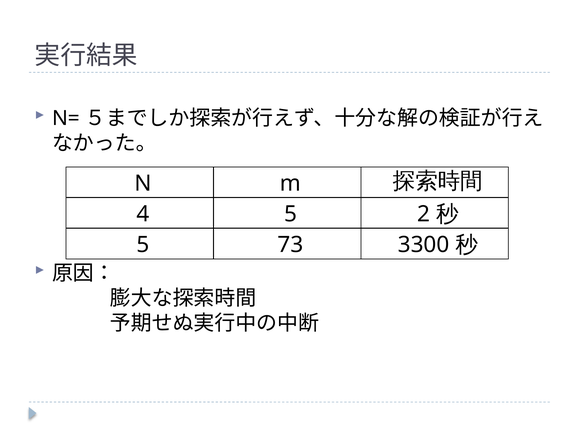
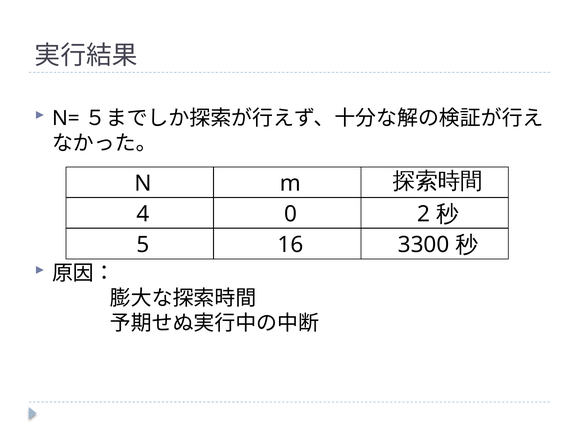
4 5: 5 -> 0
73: 73 -> 16
